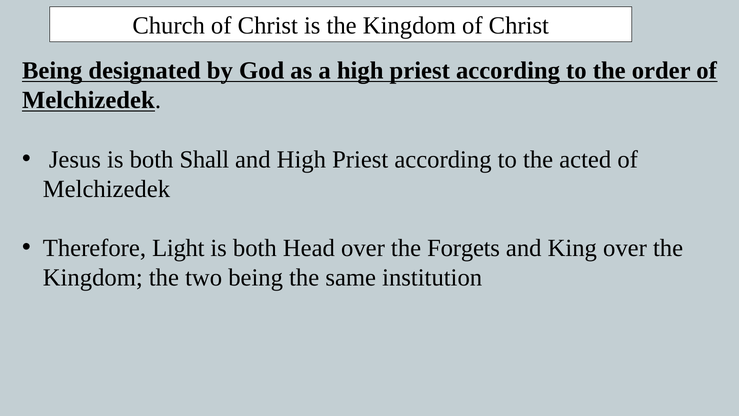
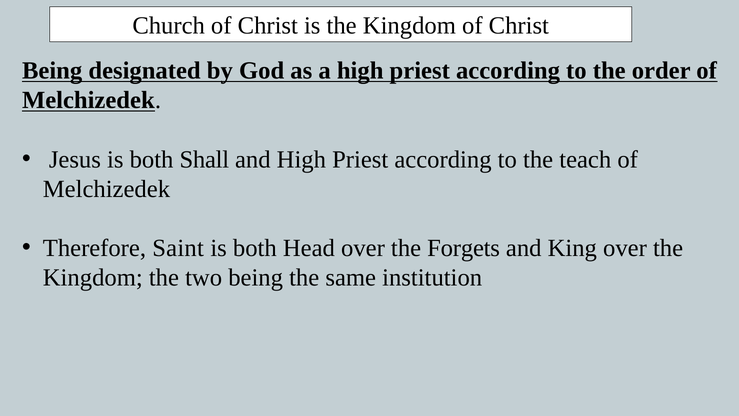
acted: acted -> teach
Light: Light -> Saint
